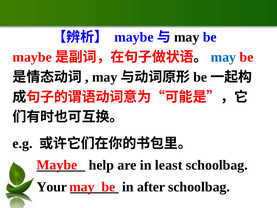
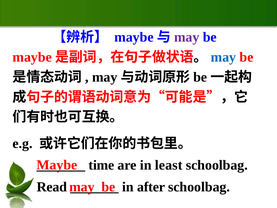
may at (187, 37) colour: black -> purple
help: help -> time
Your: Your -> Read
